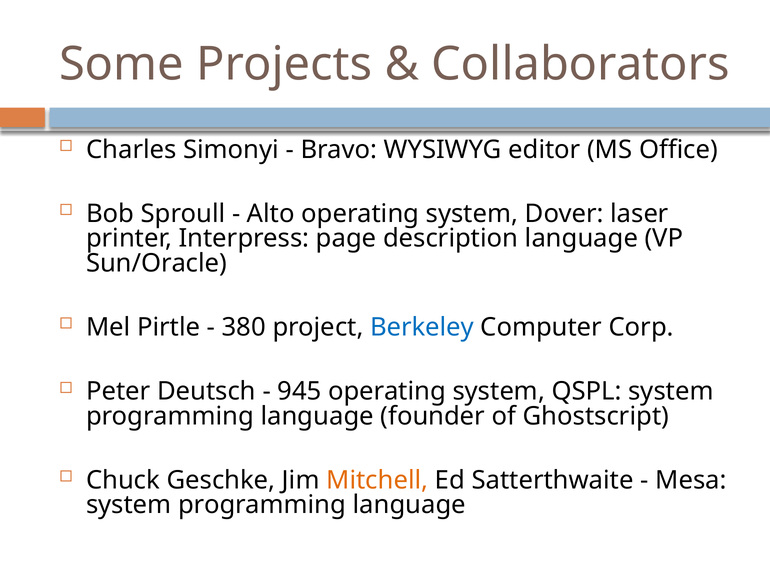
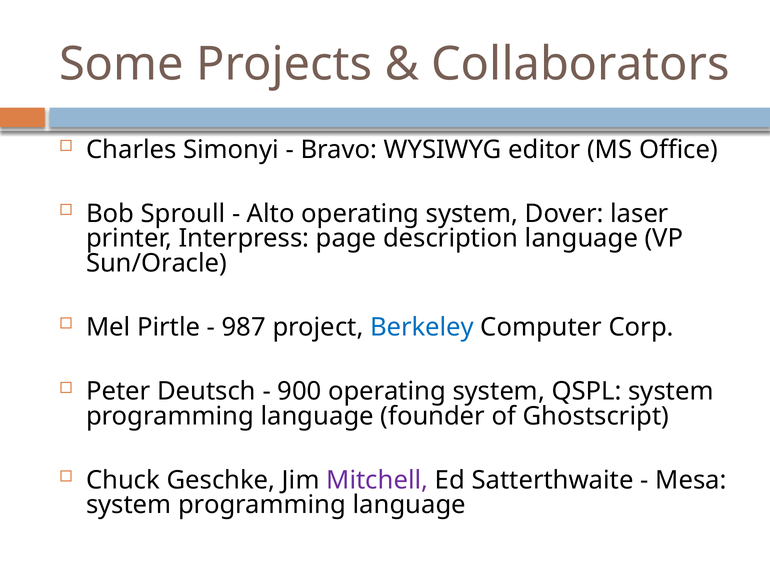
380: 380 -> 987
945: 945 -> 900
Mitchell colour: orange -> purple
